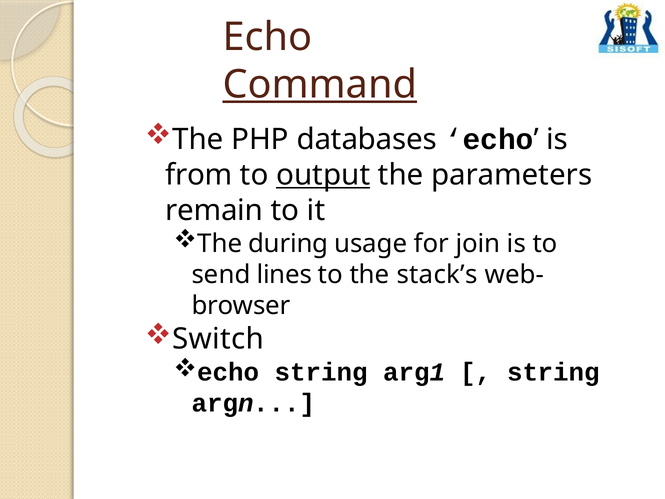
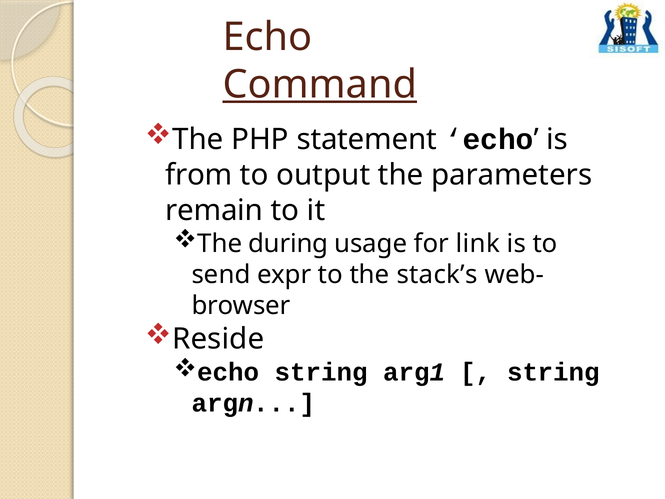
databases: databases -> statement
output underline: present -> none
join: join -> link
lines: lines -> expr
Switch: Switch -> Reside
